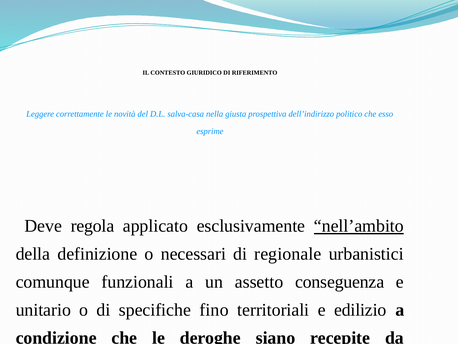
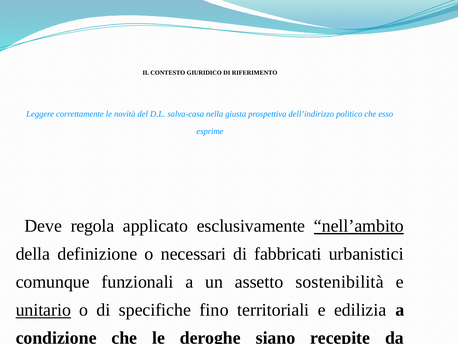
regionale: regionale -> fabbricati
conseguenza: conseguenza -> sostenibilità
unitario underline: none -> present
edilizio: edilizio -> edilizia
